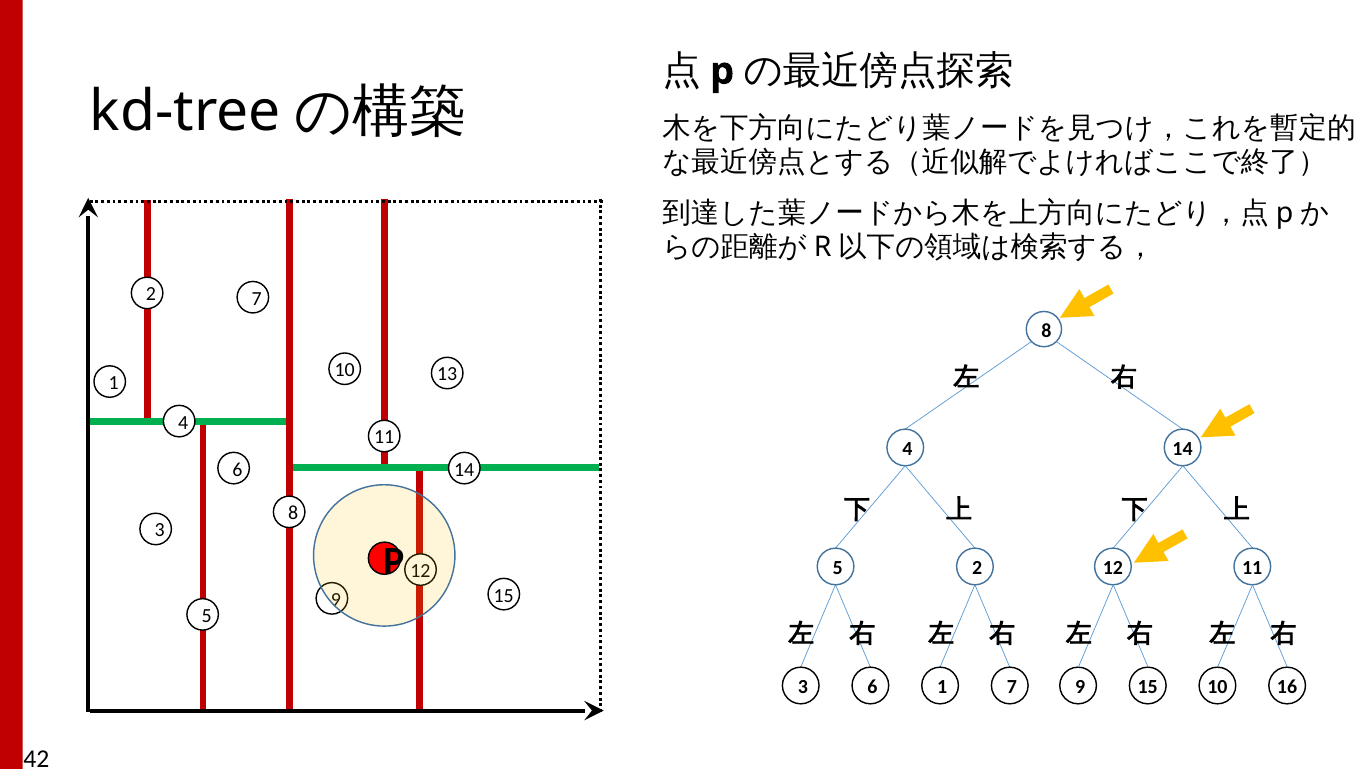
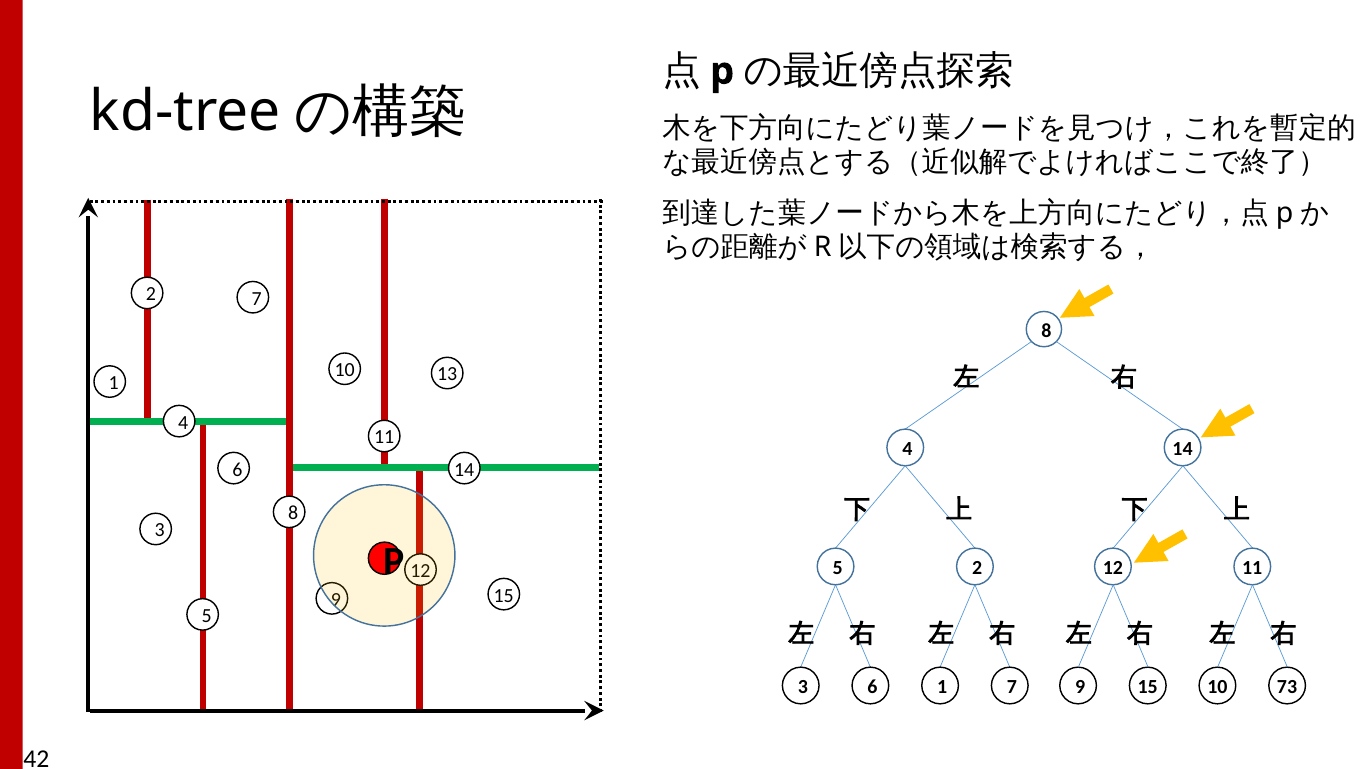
16: 16 -> 73
